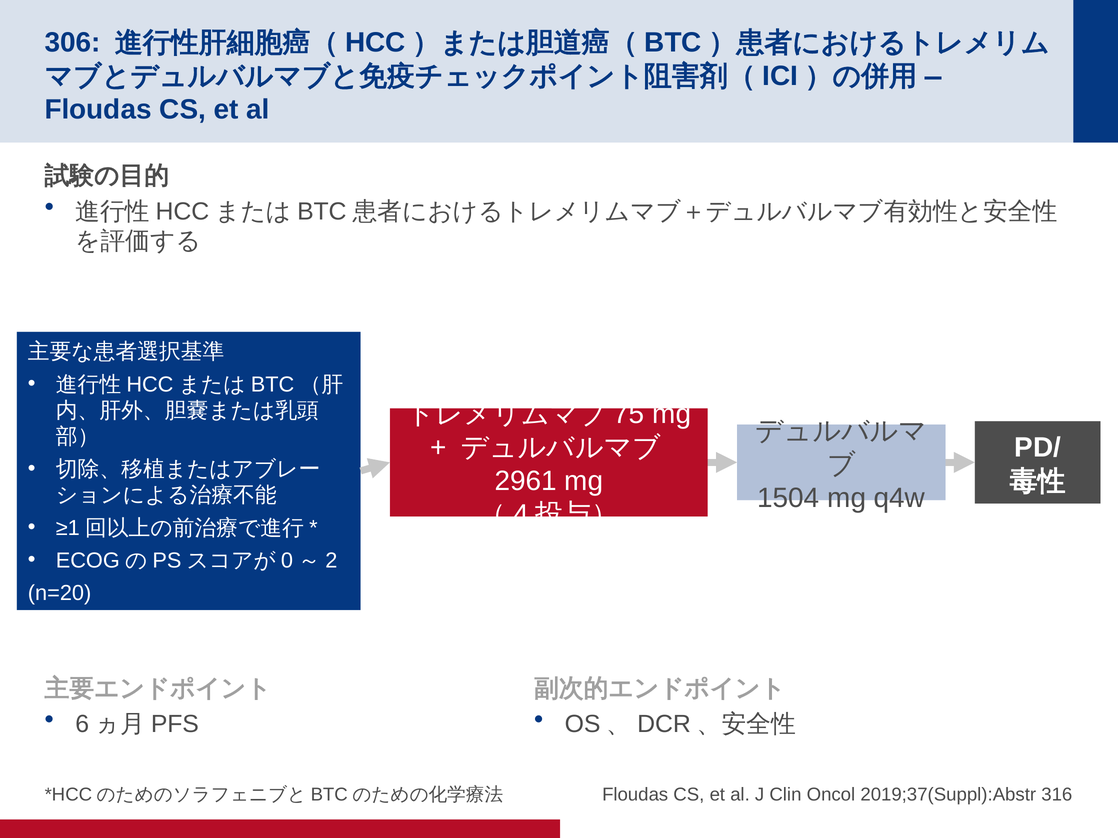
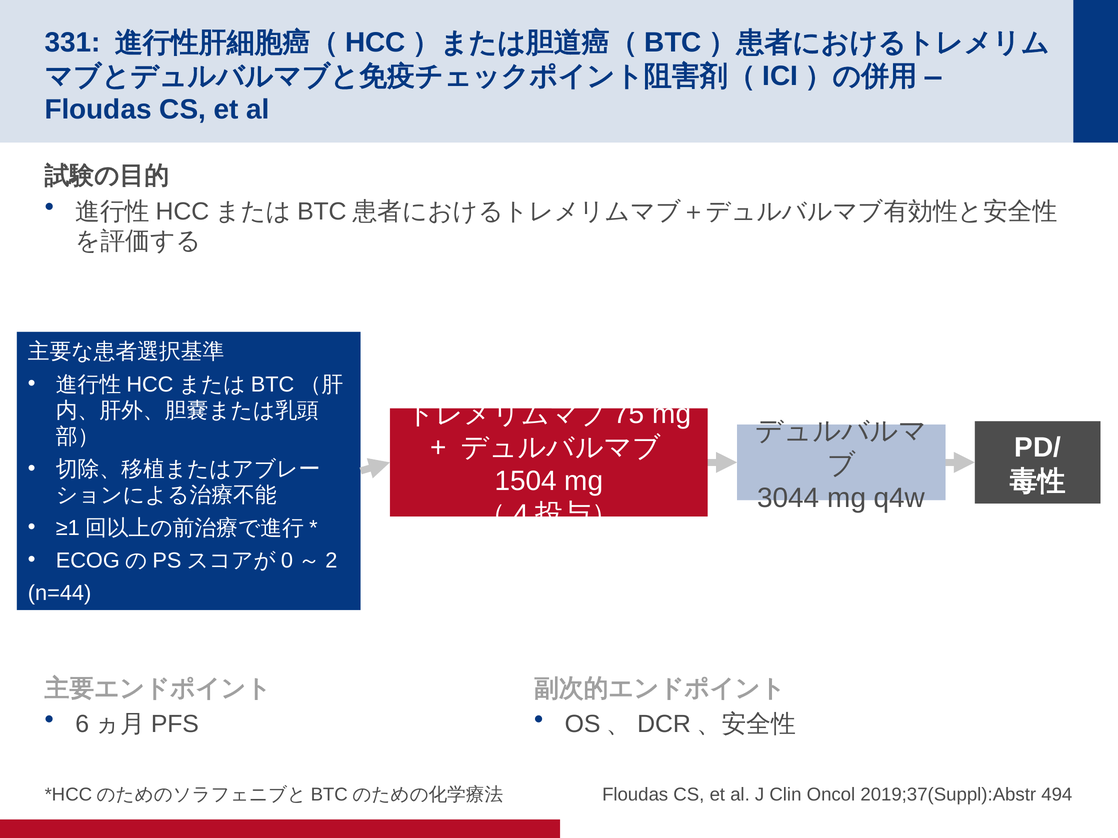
306: 306 -> 331
2961: 2961 -> 1504
1504: 1504 -> 3044
n=20: n=20 -> n=44
316: 316 -> 494
